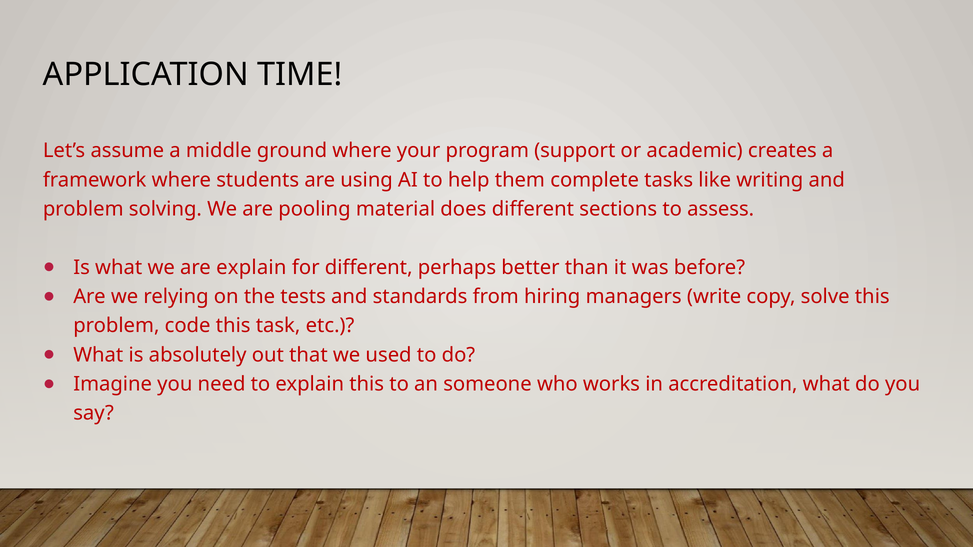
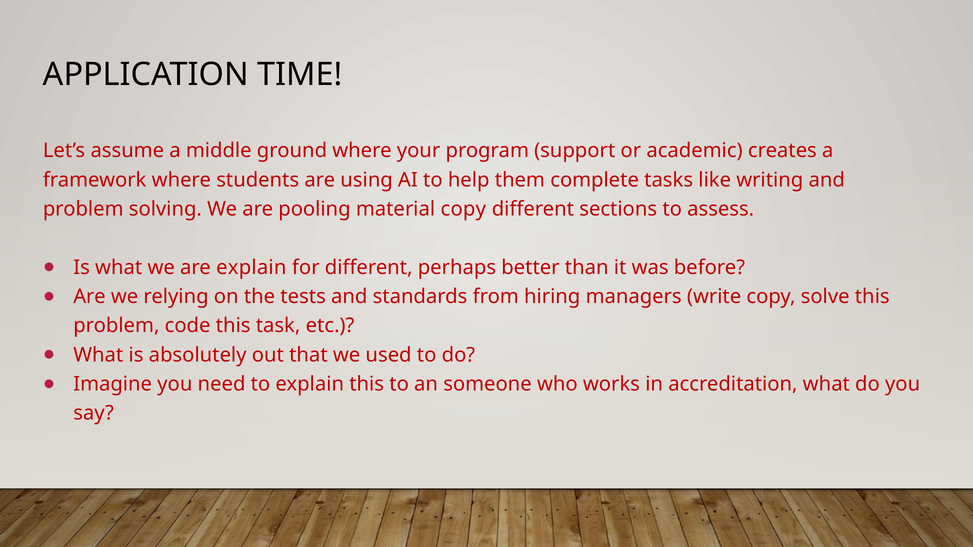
material does: does -> copy
